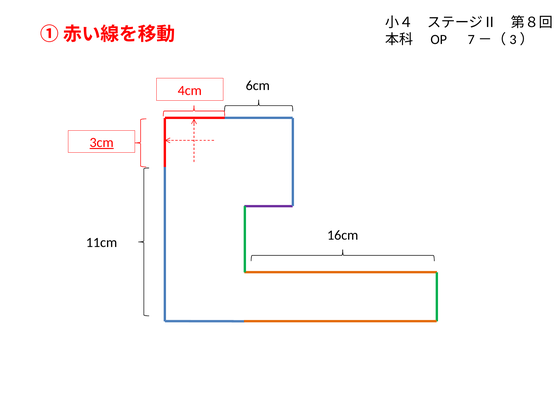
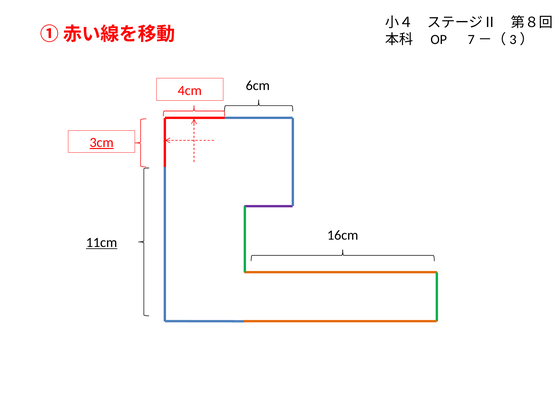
11cm underline: none -> present
